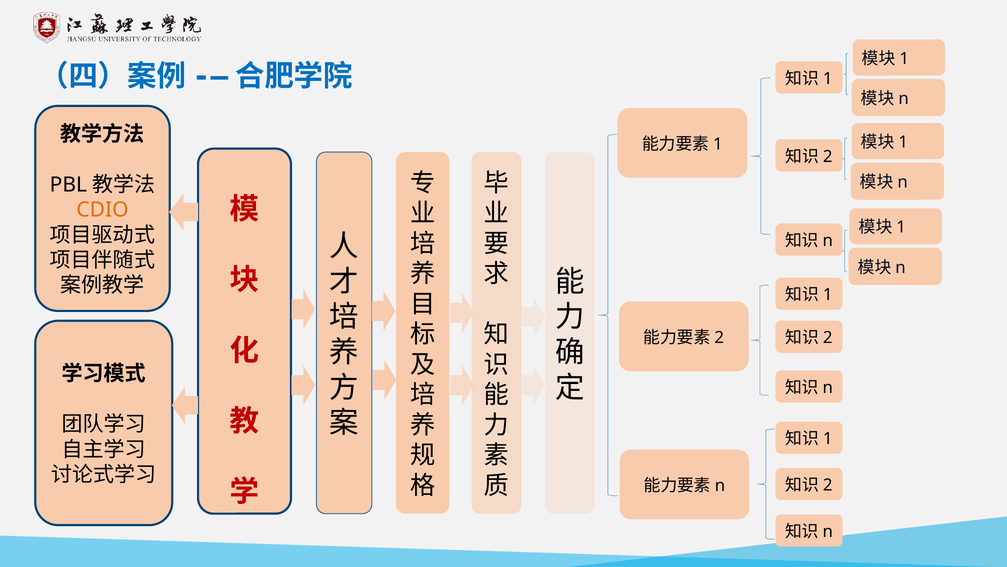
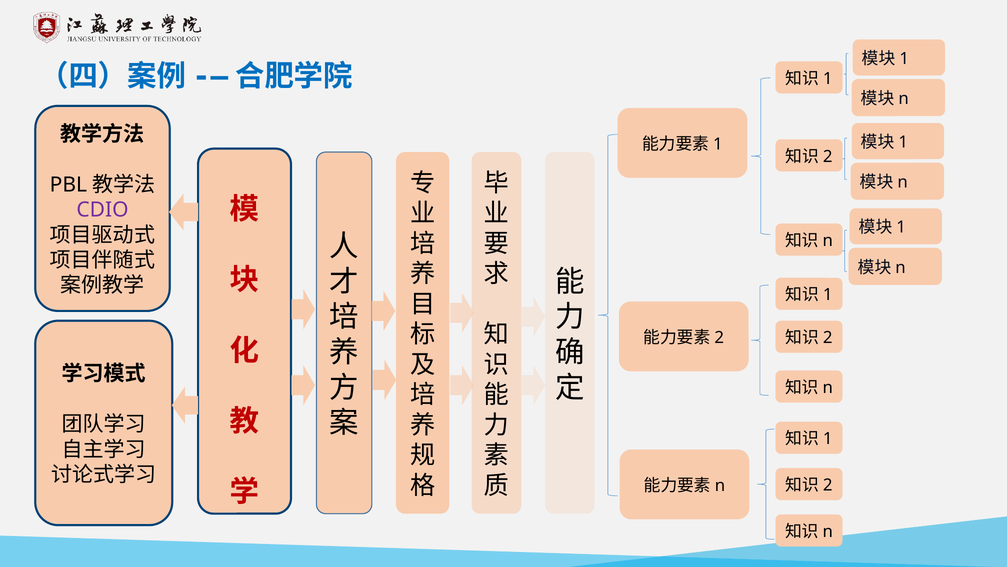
CDIO colour: orange -> purple
